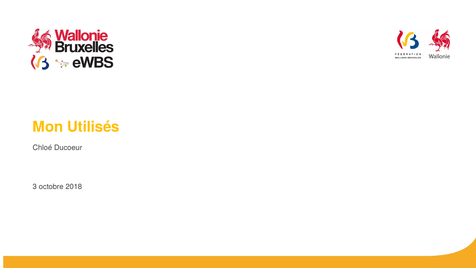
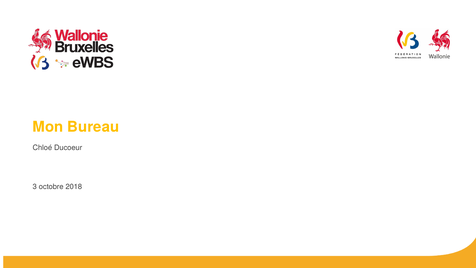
Utilisés: Utilisés -> Bureau
